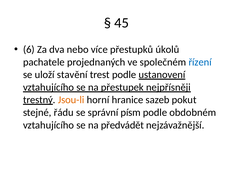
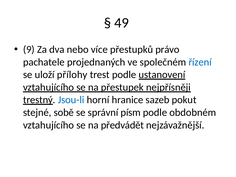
45: 45 -> 49
6: 6 -> 9
úkolů: úkolů -> právo
stavění: stavění -> přílohy
Jsou-li colour: orange -> blue
řádu: řádu -> sobě
